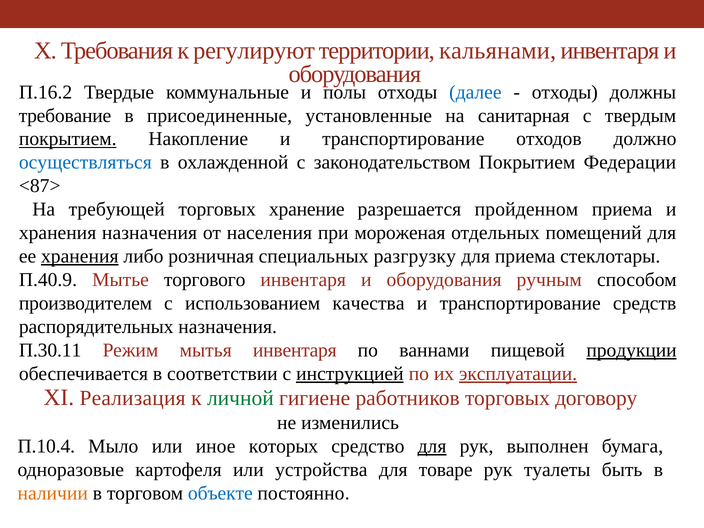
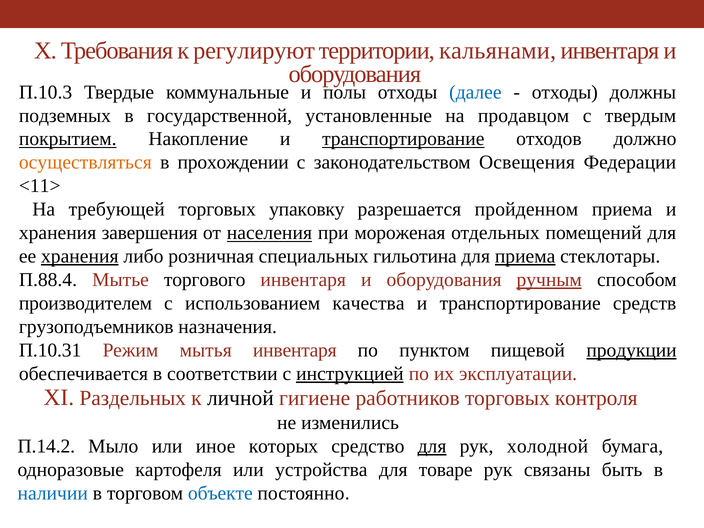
П.16.2: П.16.2 -> П.10.3
требование: требование -> подземных
присоединенные: присоединенные -> государственной
санитарная: санитарная -> продавцом
транспортирование at (403, 139) underline: none -> present
осуществляться colour: blue -> orange
охлажденной: охлажденной -> прохождении
законодательством Покрытием: Покрытием -> Освещения
<87>: <87> -> <11>
хранение: хранение -> упаковку
хранения назначения: назначения -> завершения
населения underline: none -> present
разгрузку: разгрузку -> гильотина
приема at (525, 256) underline: none -> present
П.40.9: П.40.9 -> П.88.4
ручным underline: none -> present
распорядительных: распорядительных -> грузоподъемников
П.30.11: П.30.11 -> П.10.31
ваннами: ваннами -> пунктом
эксплуатации underline: present -> none
Реализация: Реализация -> Раздельных
личной colour: green -> black
договору: договору -> контроля
П.10.4: П.10.4 -> П.14.2
выполнен: выполнен -> холодной
туалеты: туалеты -> связаны
наличии colour: orange -> blue
